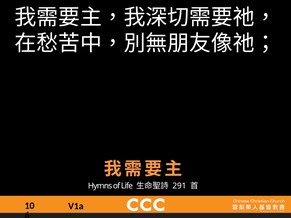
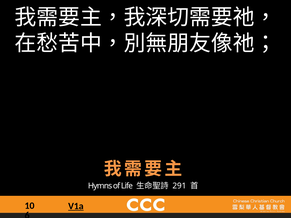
V1a underline: none -> present
